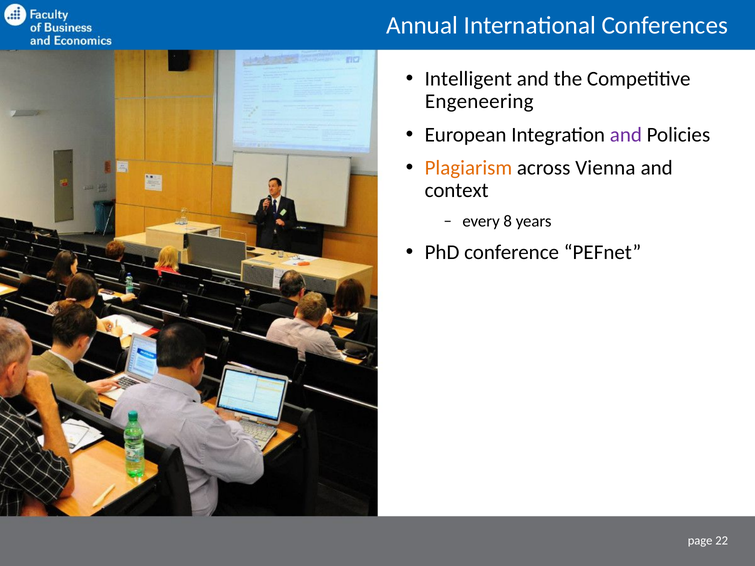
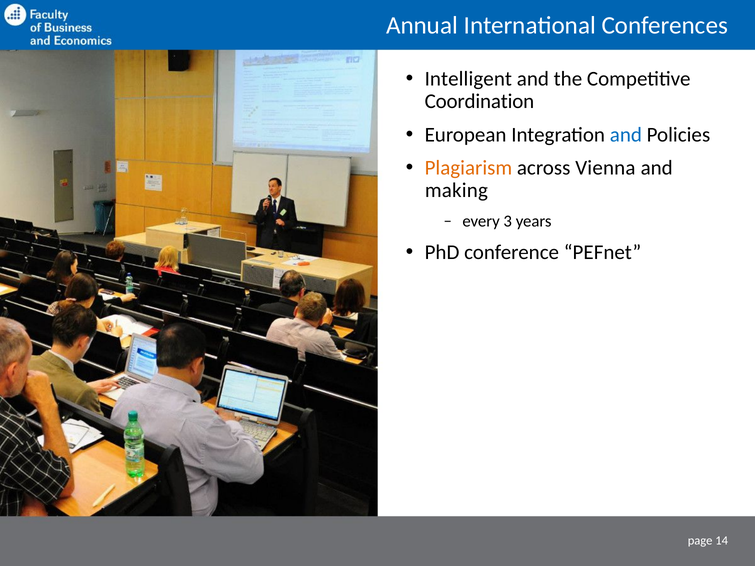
Engeneering: Engeneering -> Coordination
and at (626, 135) colour: purple -> blue
context: context -> making
8: 8 -> 3
22: 22 -> 14
